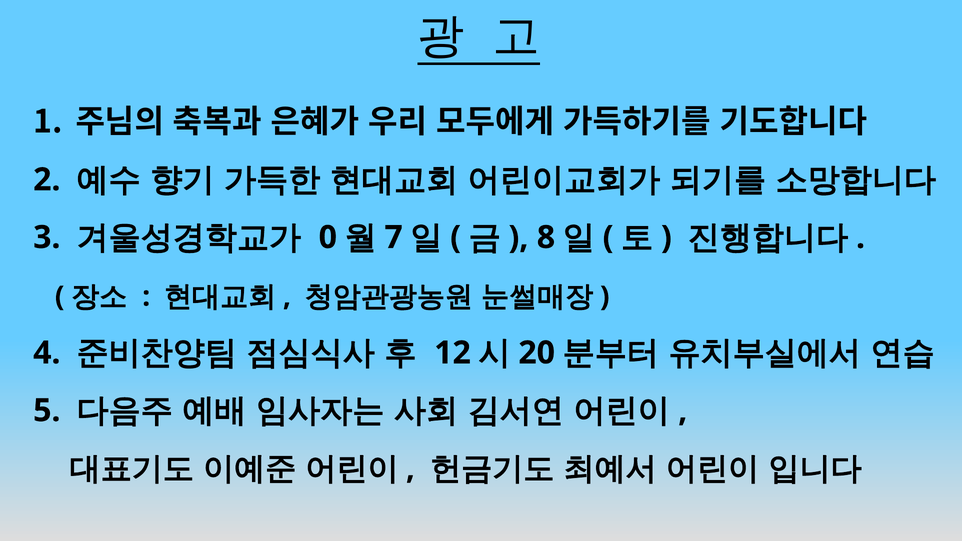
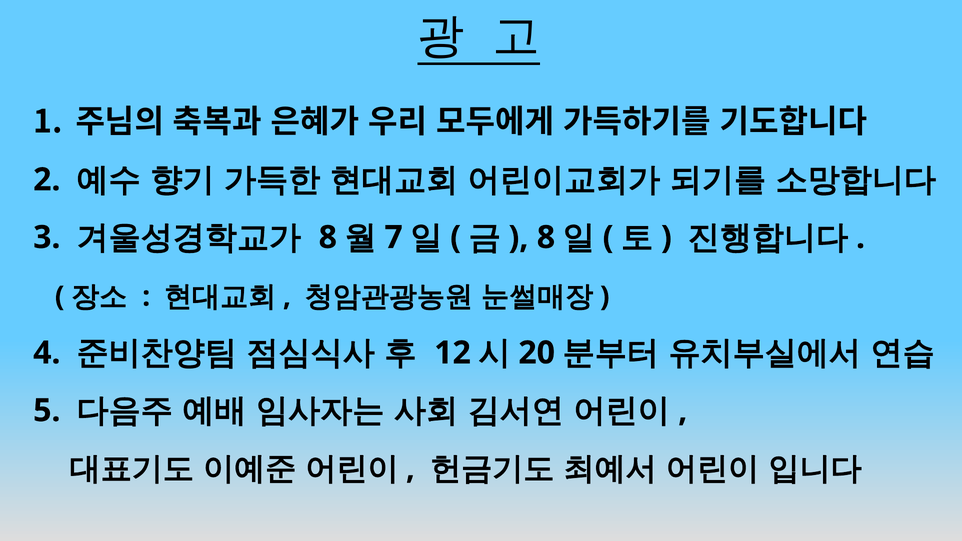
0 at (328, 237): 0 -> 8
